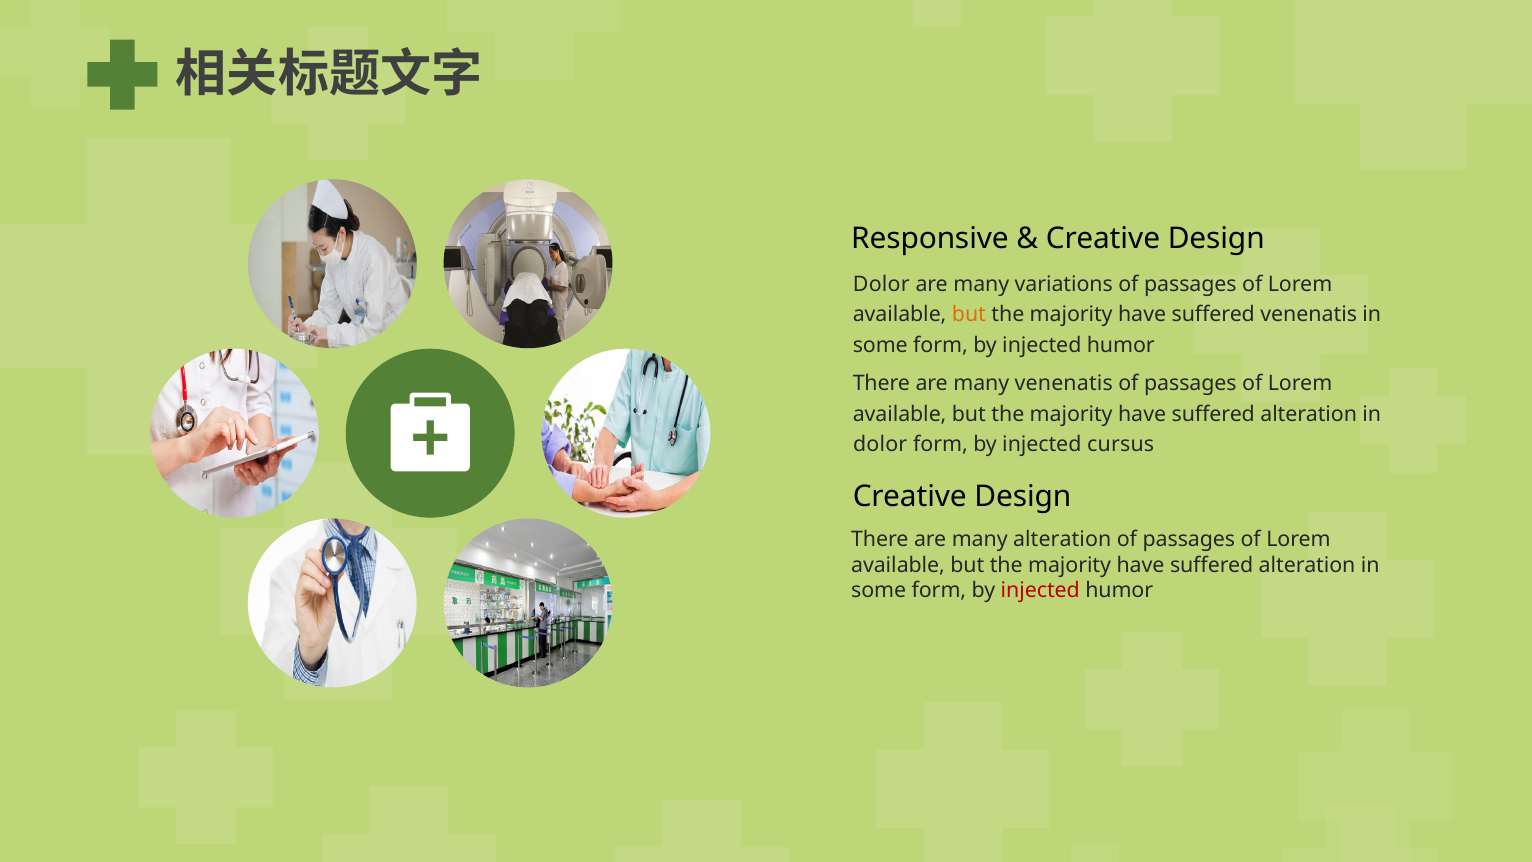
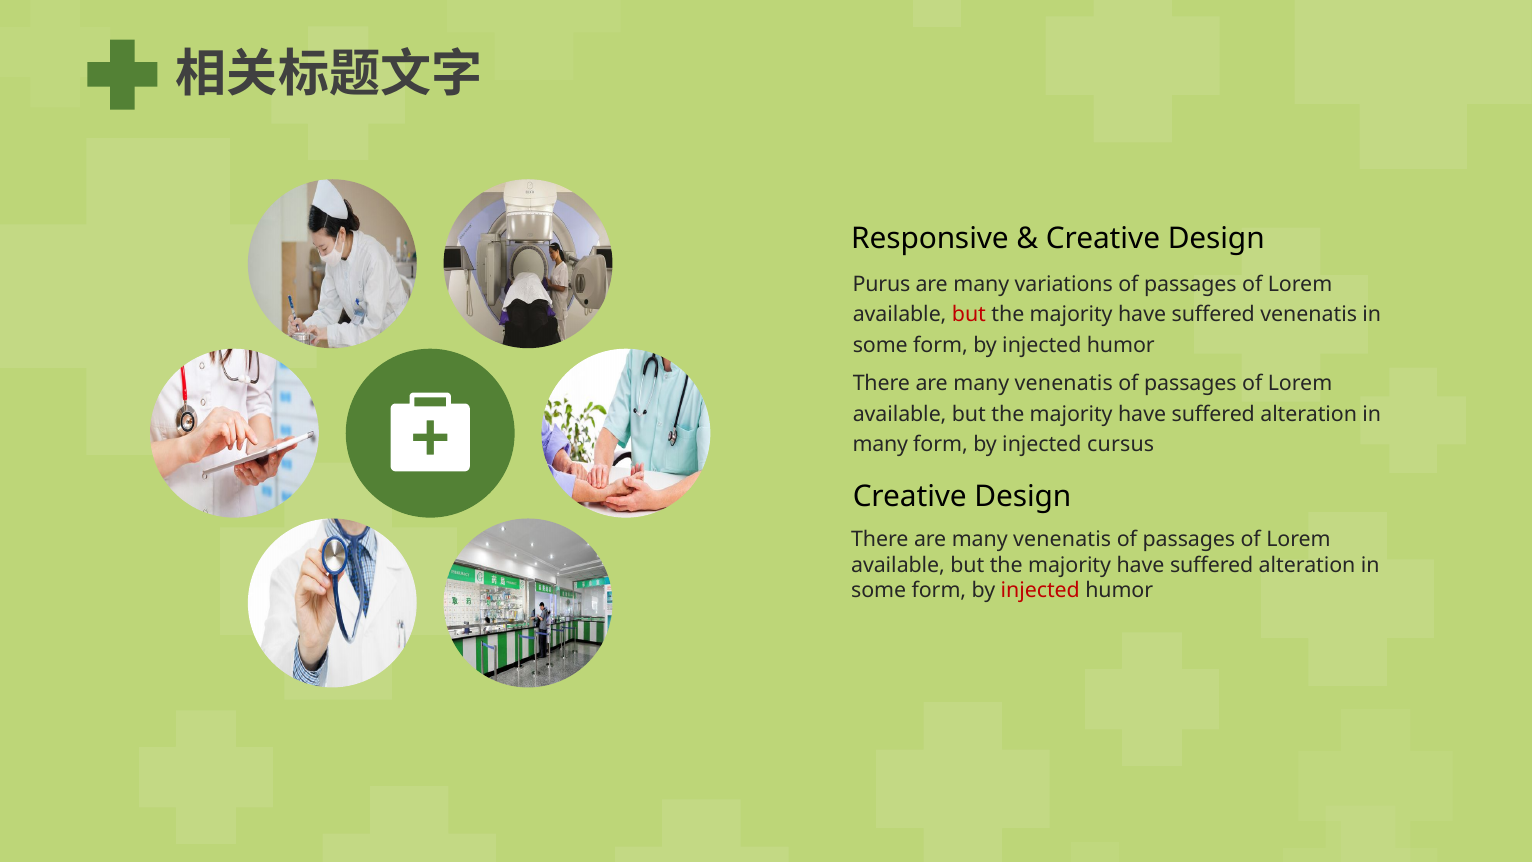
Dolor at (881, 284): Dolor -> Purus
but at (969, 315) colour: orange -> red
dolor at (880, 445): dolor -> many
alteration at (1062, 539): alteration -> venenatis
